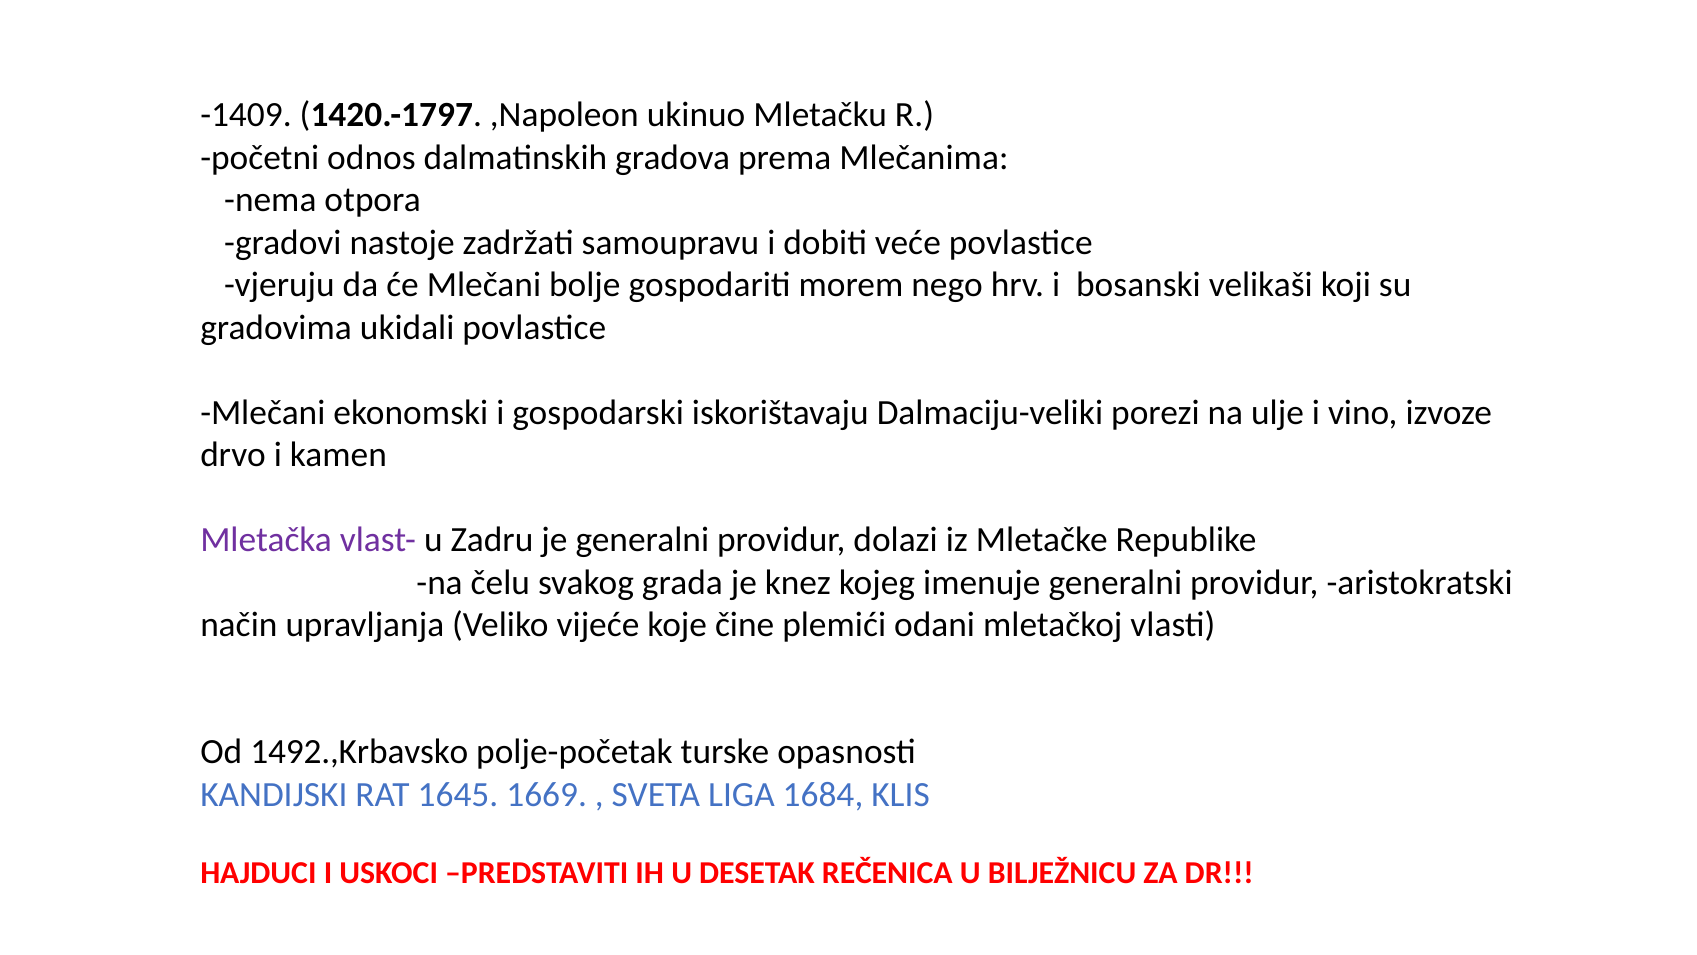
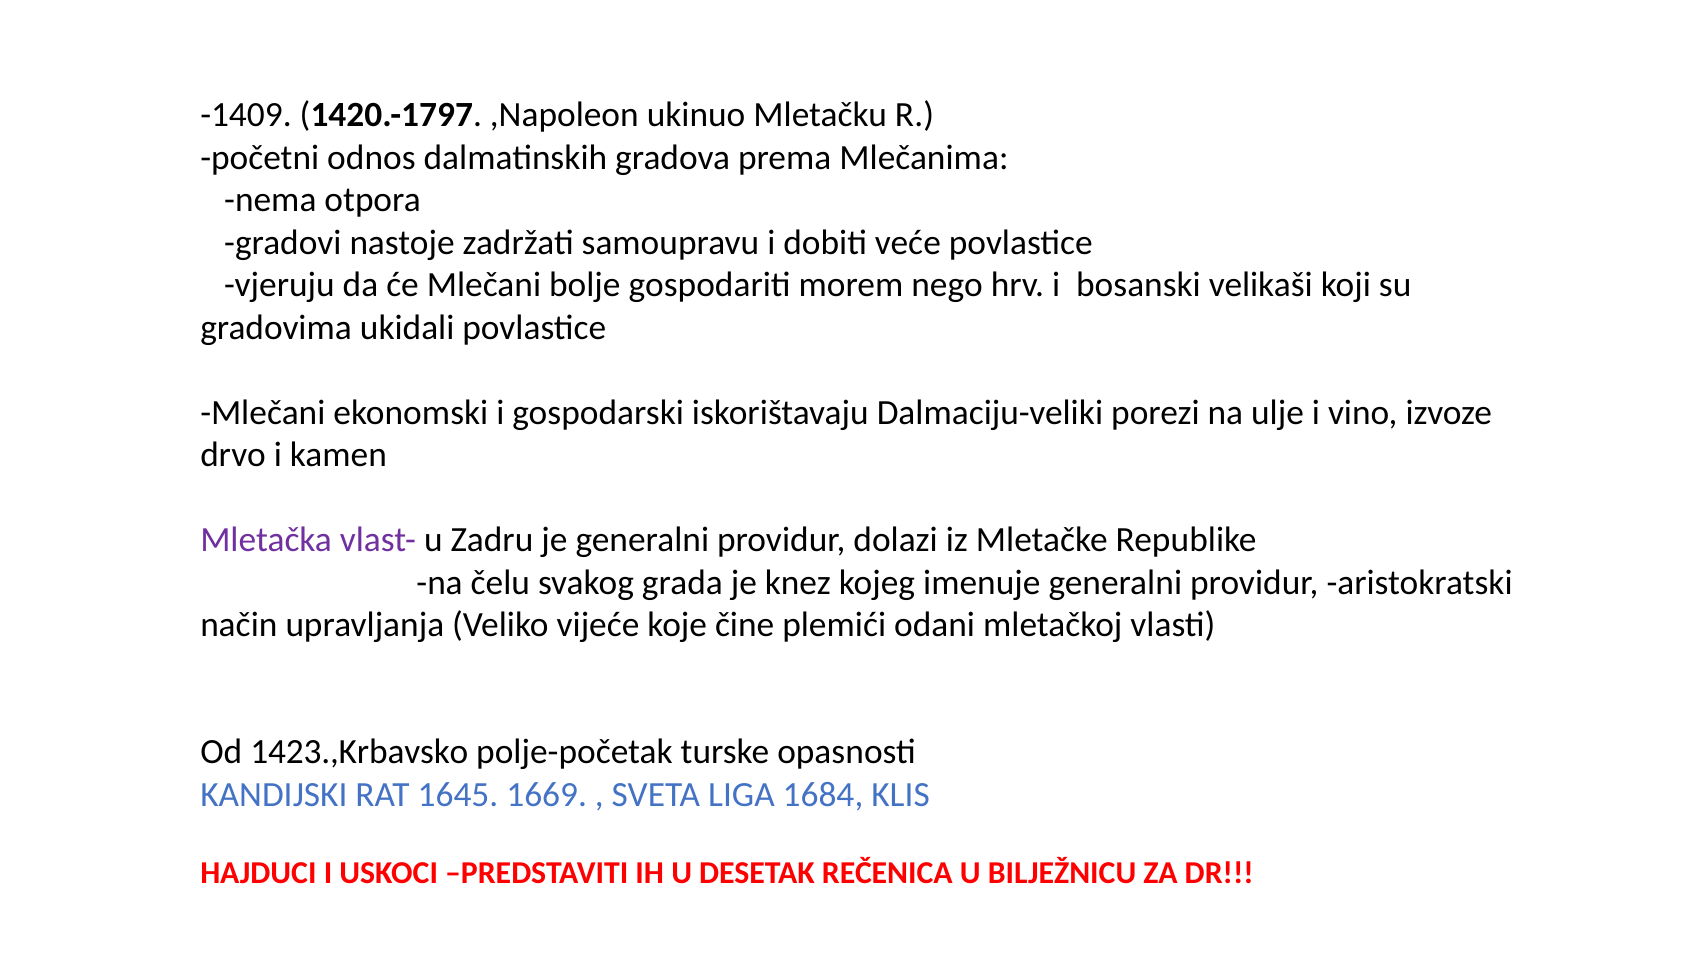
1492.,Krbavsko: 1492.,Krbavsko -> 1423.,Krbavsko
